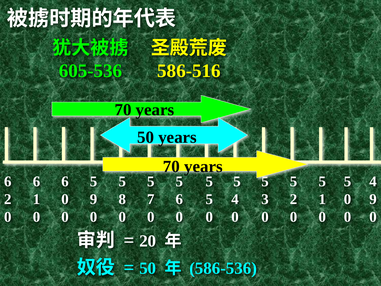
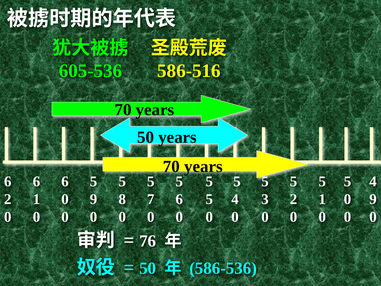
20: 20 -> 76
